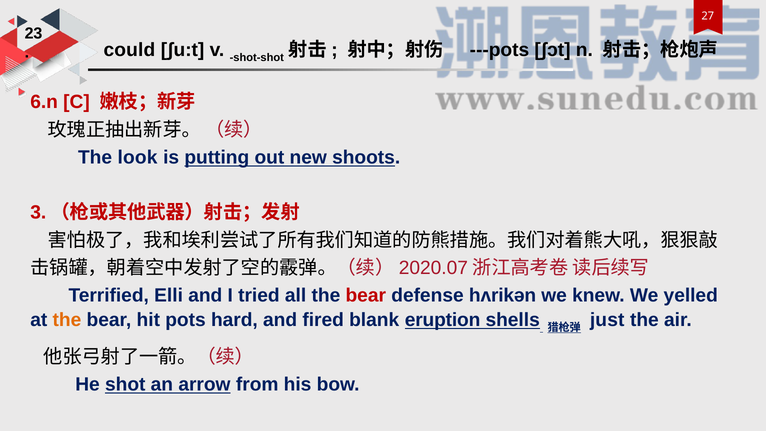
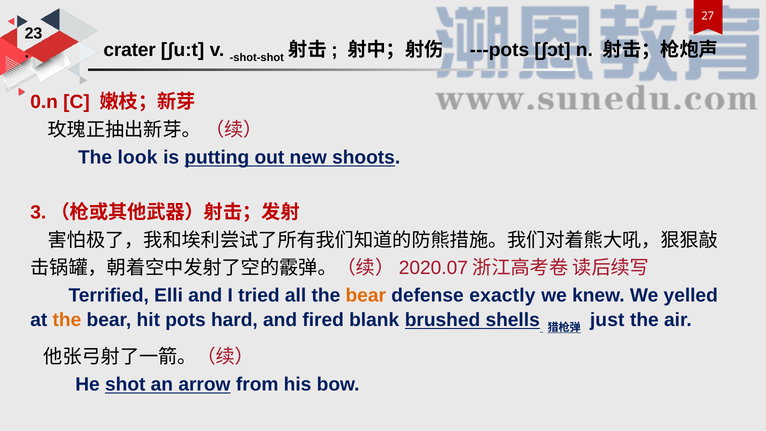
could: could -> crater
6.n: 6.n -> 0.n
bear at (366, 295) colour: red -> orange
hʌrikən: hʌrikən -> exactly
eruption: eruption -> brushed
